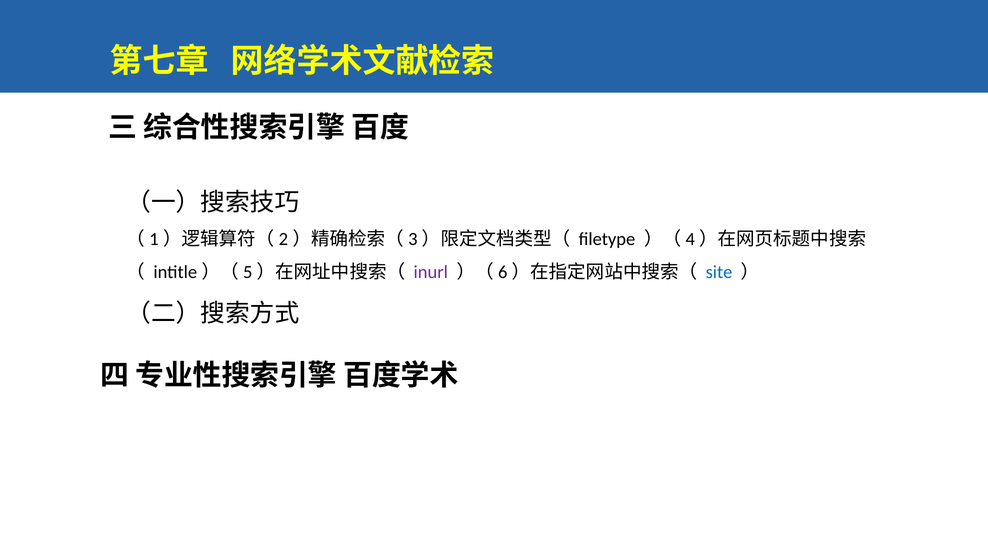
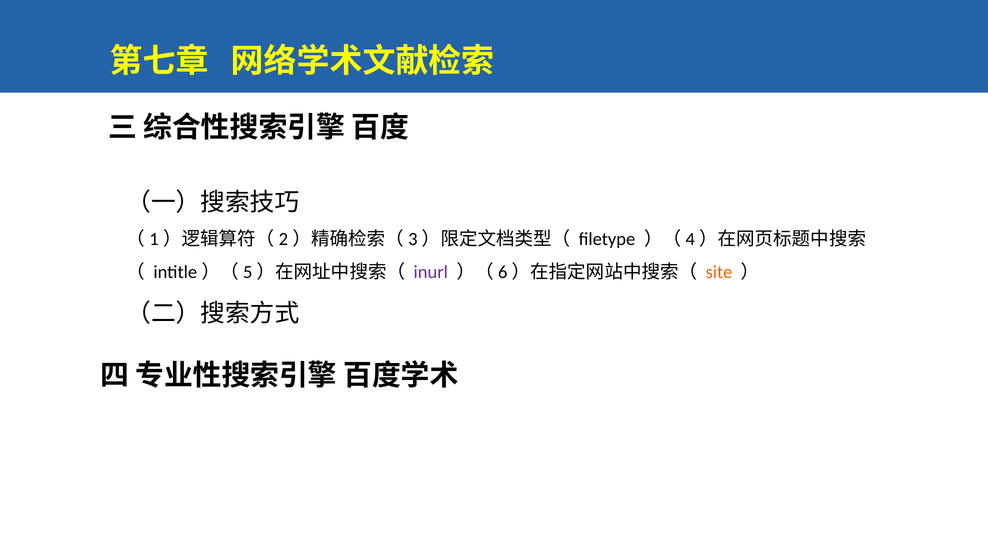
site colour: blue -> orange
